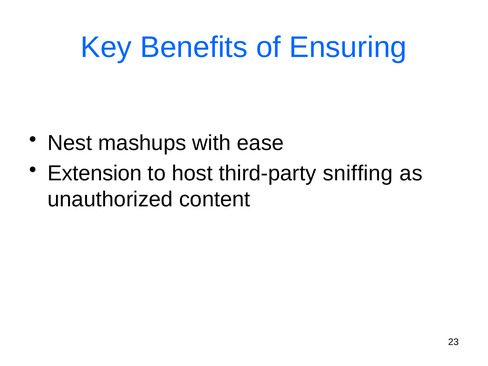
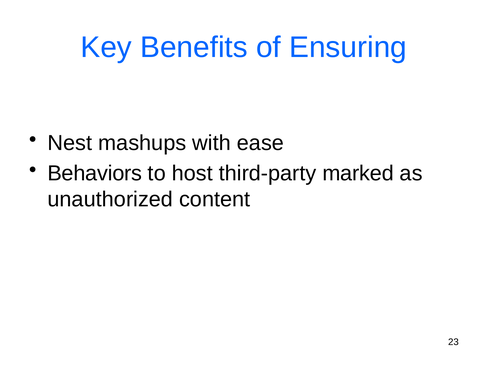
Extension: Extension -> Behaviors
sniffing: sniffing -> marked
